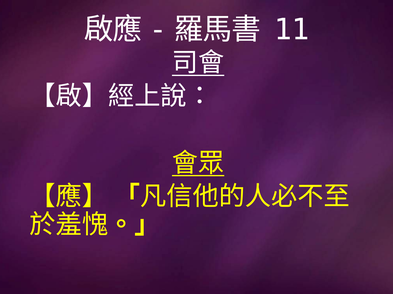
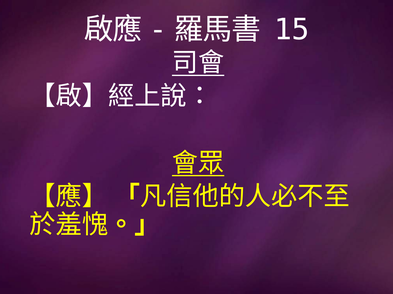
11: 11 -> 15
